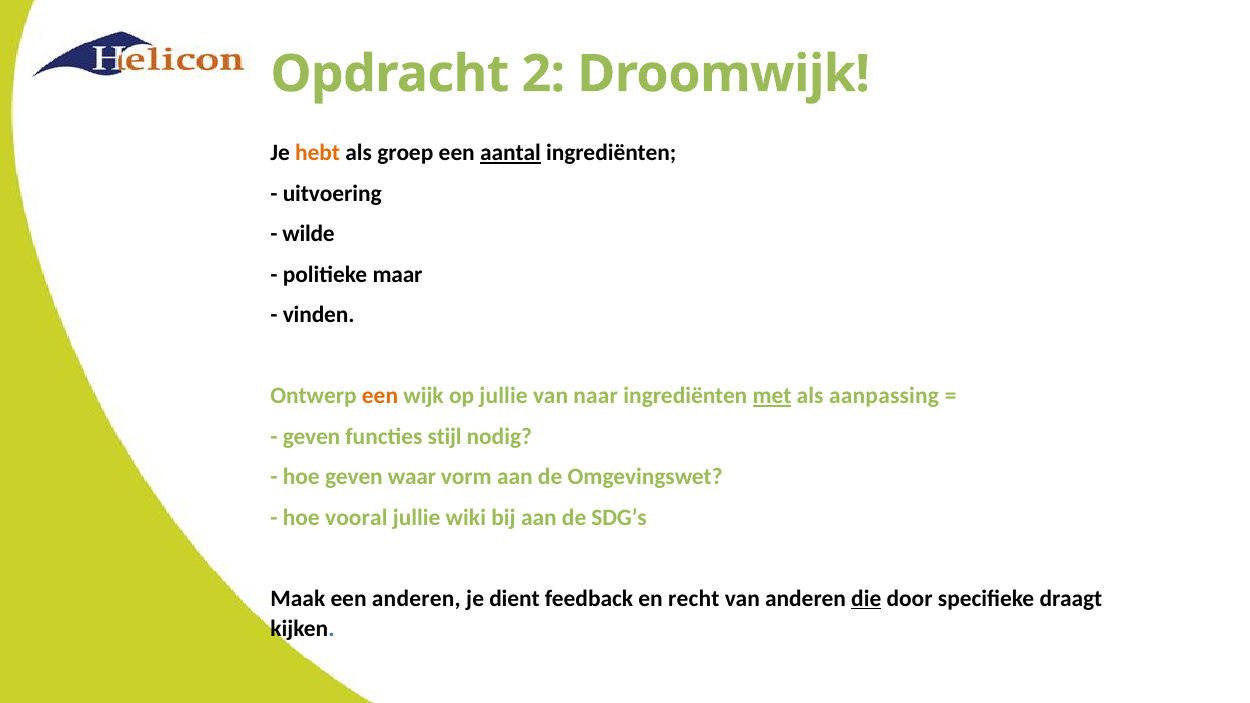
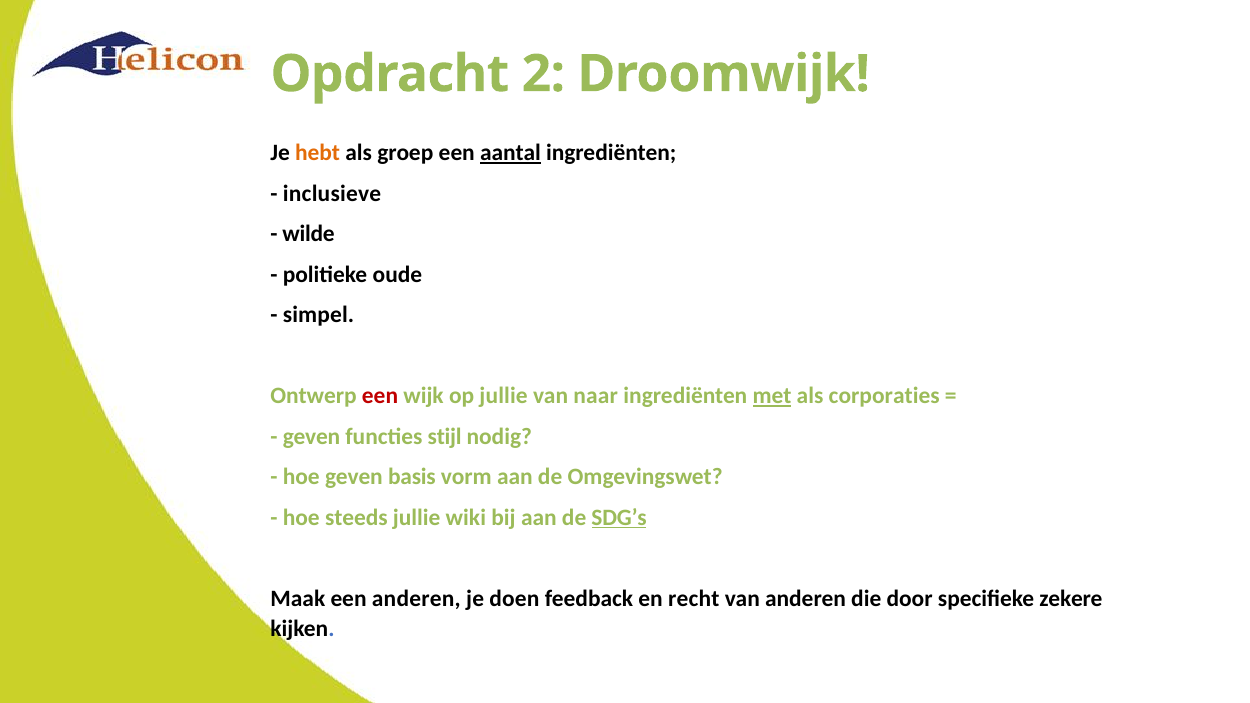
uitvoering: uitvoering -> inclusieve
maar: maar -> oude
vinden: vinden -> simpel
een at (380, 396) colour: orange -> red
aanpassing: aanpassing -> corporaties
waar: waar -> basis
vooral: vooral -> steeds
SDG’s underline: none -> present
dient: dient -> doen
die underline: present -> none
draagt: draagt -> zekere
